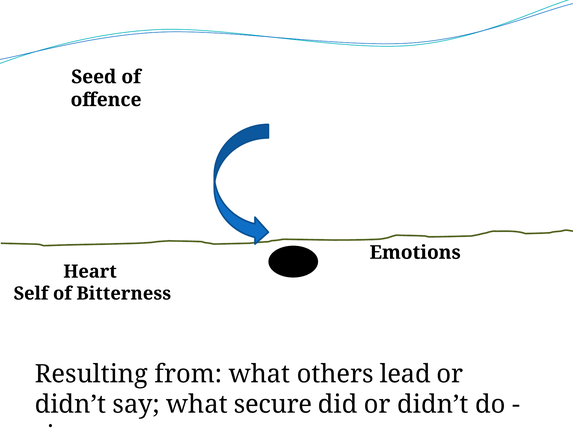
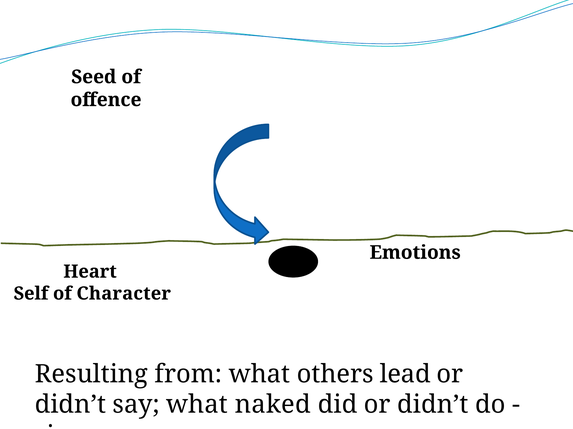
Bitterness: Bitterness -> Character
secure: secure -> naked
